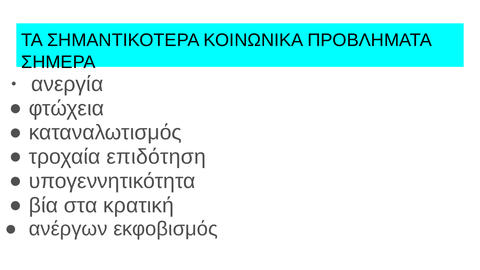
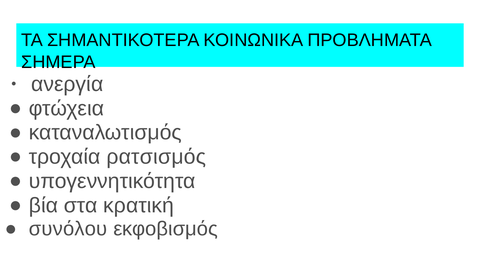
επιδότηση: επιδότηση -> ρατσισμός
ανέργων: ανέργων -> συνόλου
